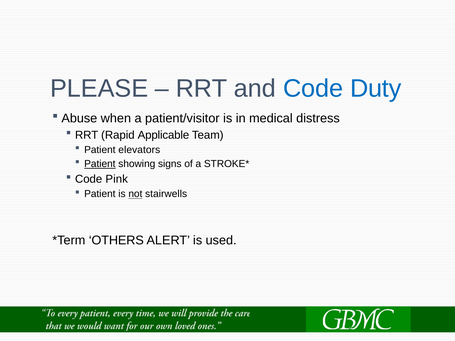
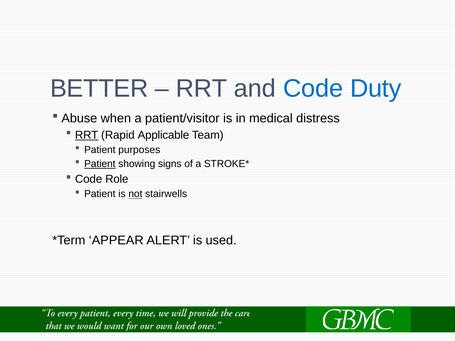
PLEASE: PLEASE -> BETTER
RRT at (87, 135) underline: none -> present
elevators: elevators -> purposes
Pink: Pink -> Role
OTHERS: OTHERS -> APPEAR
